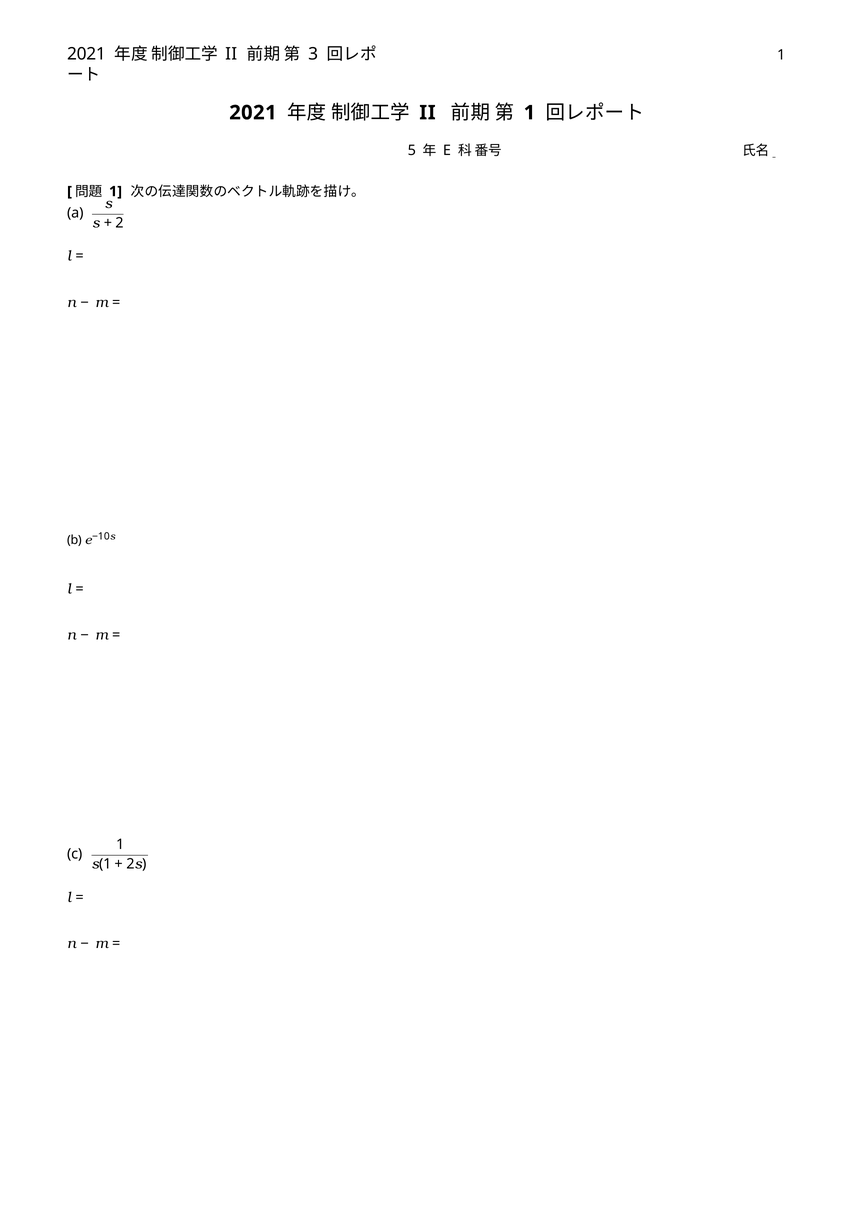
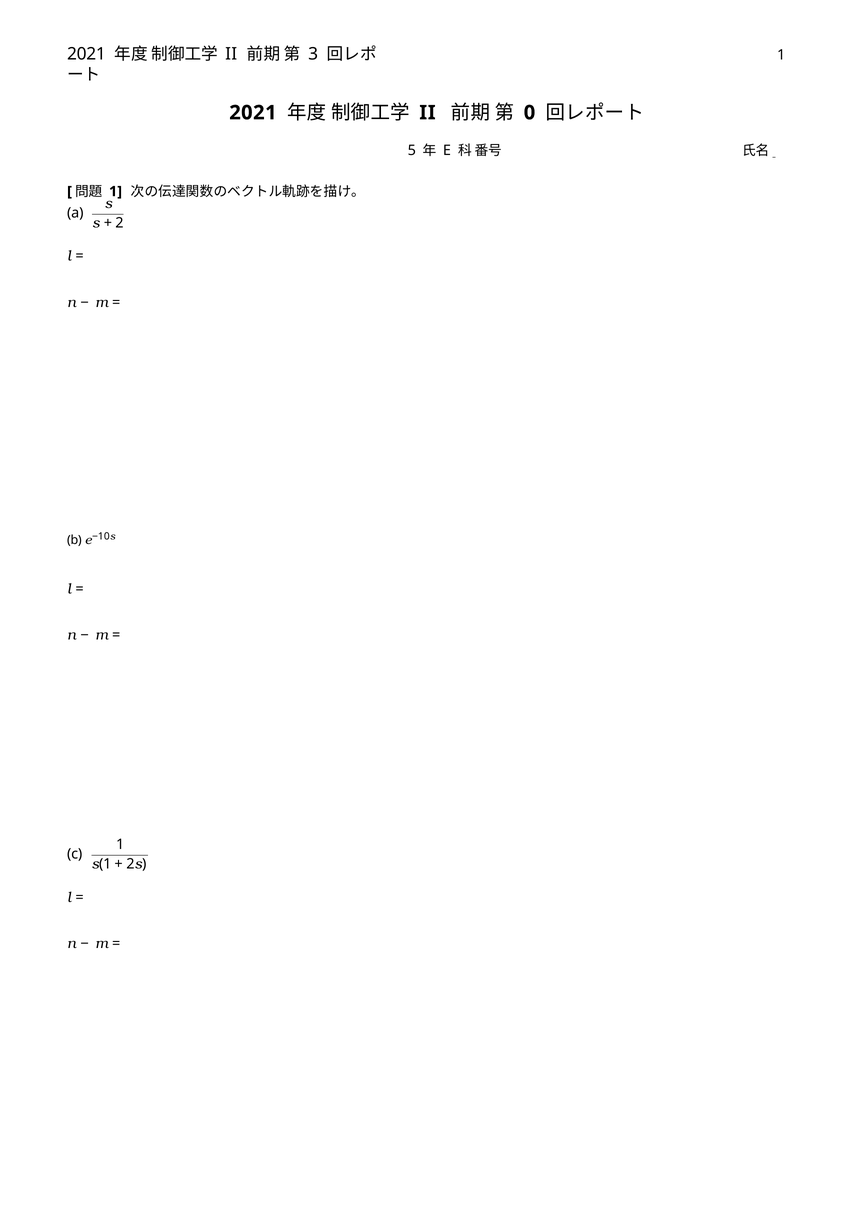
1 at (529, 113): 1 -> 0
